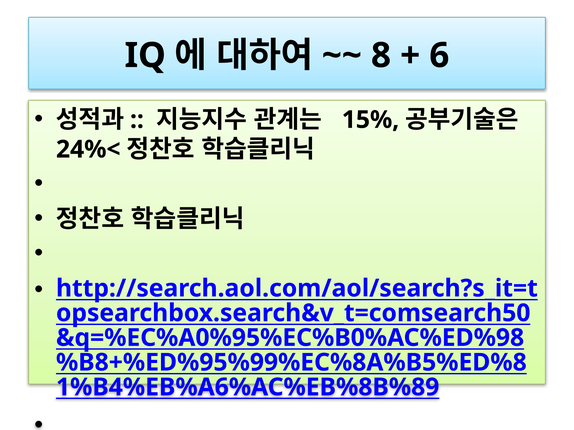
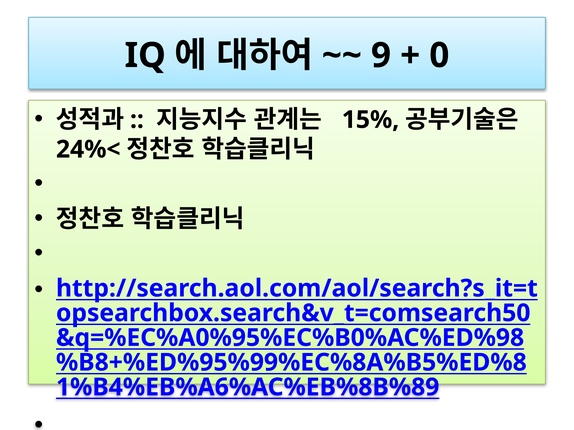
8: 8 -> 9
6: 6 -> 0
